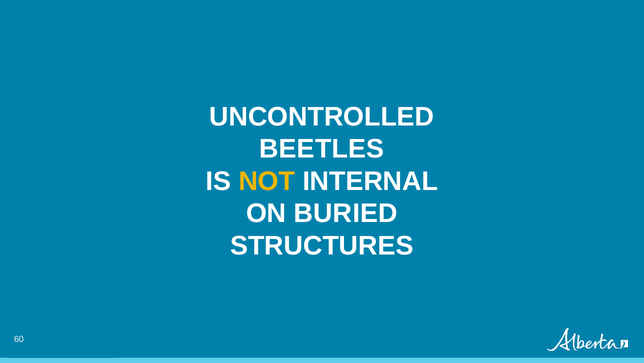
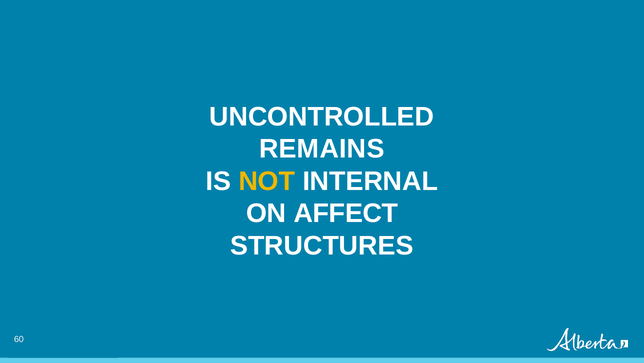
BEETLES: BEETLES -> REMAINS
BURIED: BURIED -> AFFECT
